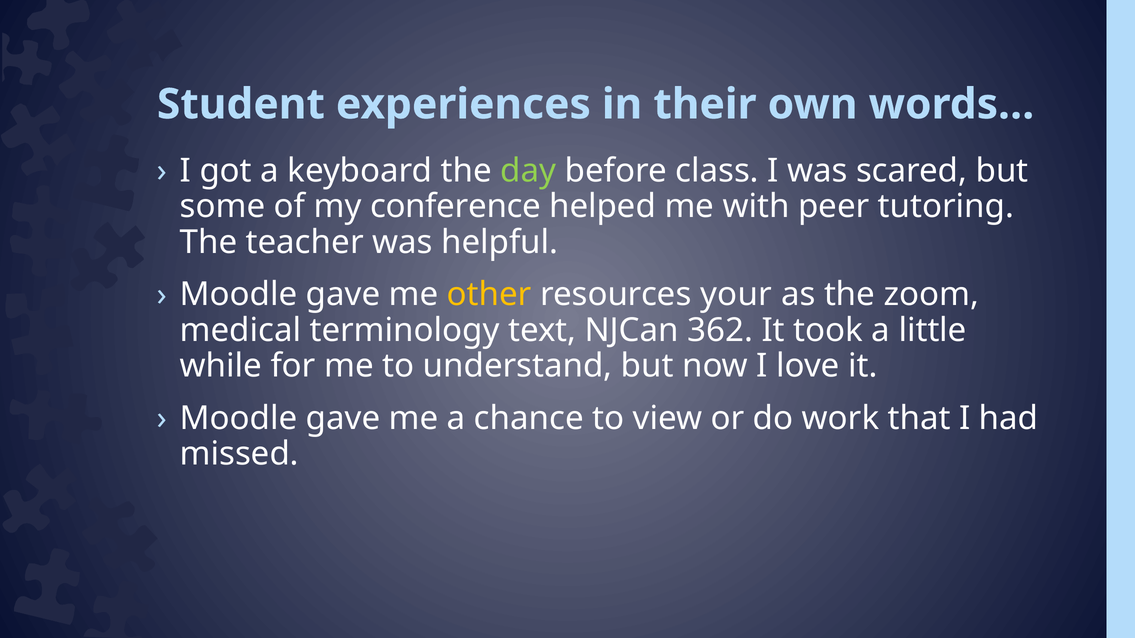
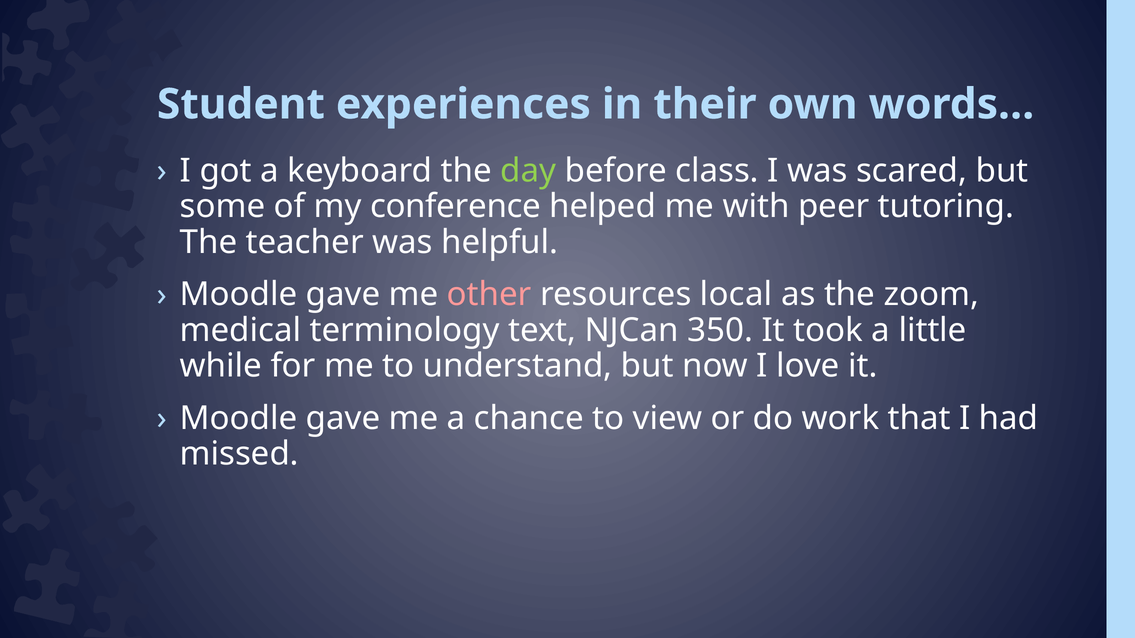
other colour: yellow -> pink
your: your -> local
362: 362 -> 350
